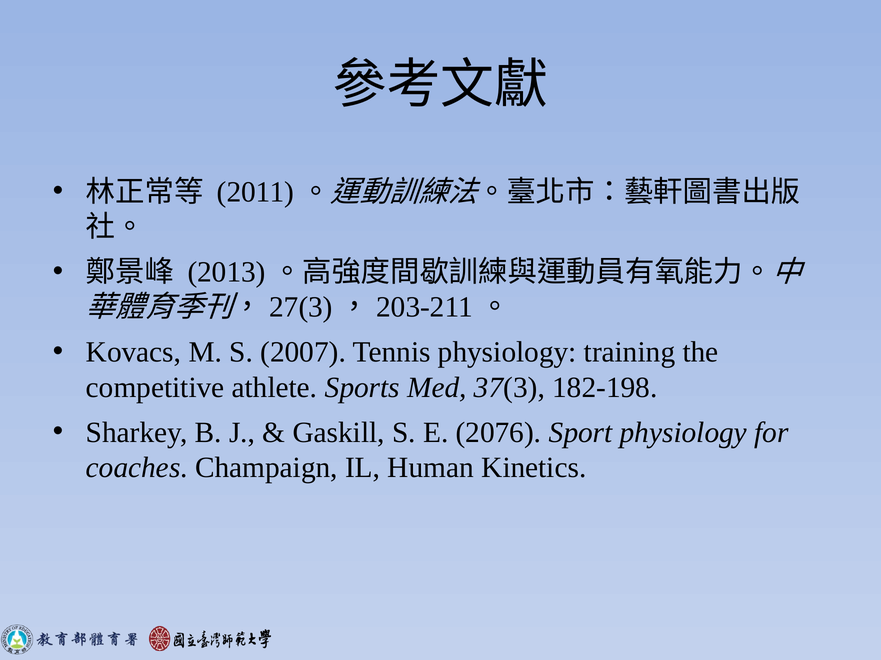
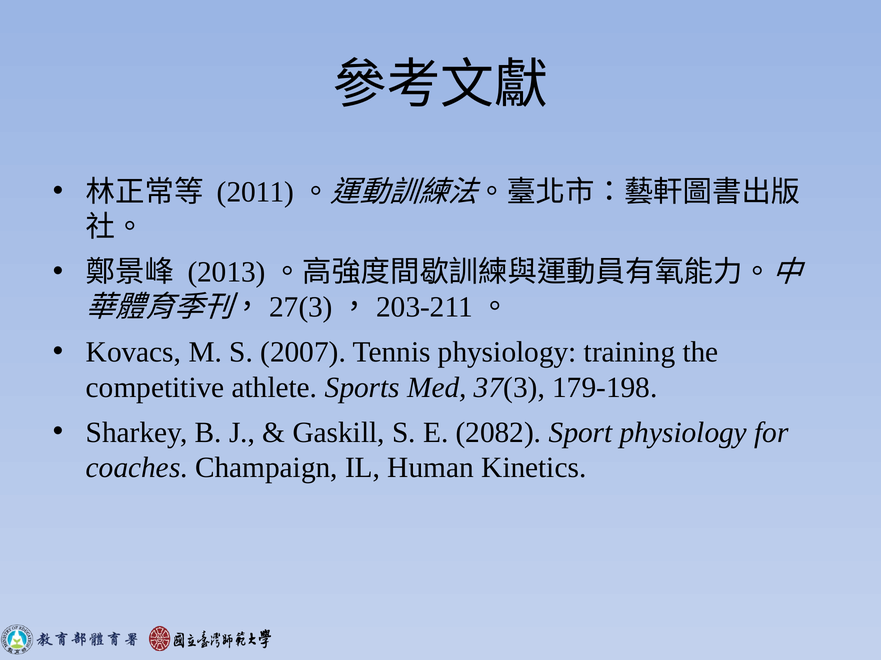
182-198: 182-198 -> 179-198
2076: 2076 -> 2082
